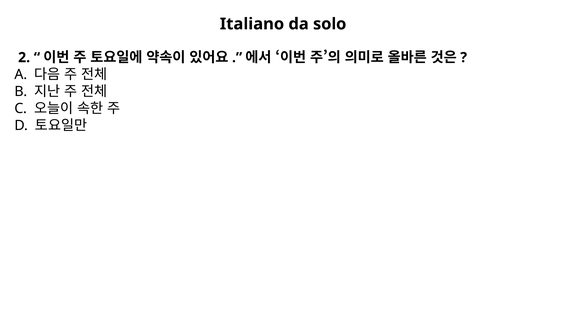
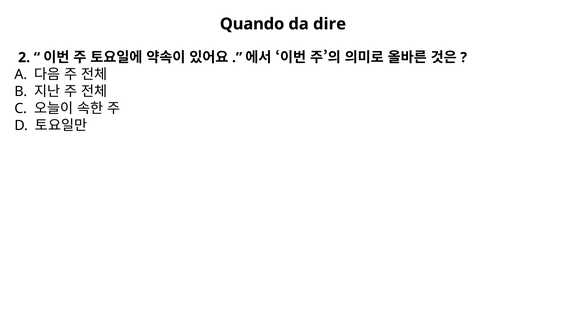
Italiano: Italiano -> Quando
solo: solo -> dire
